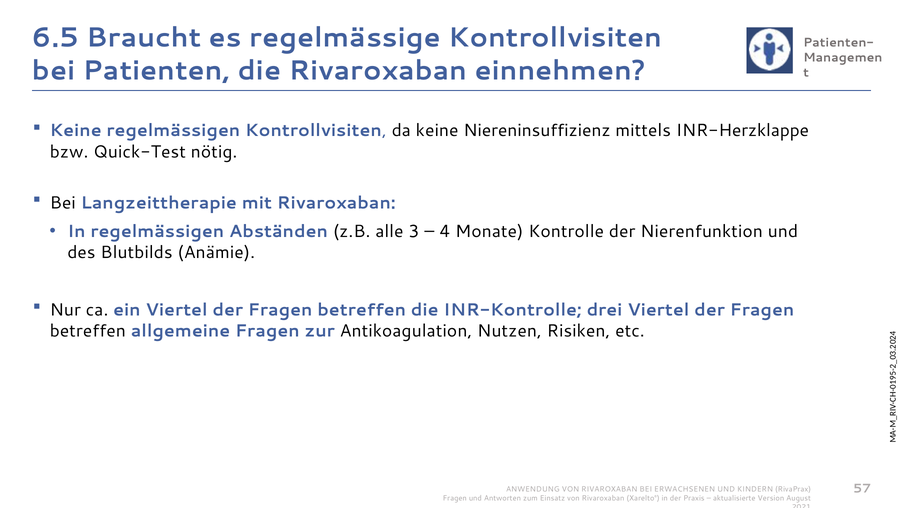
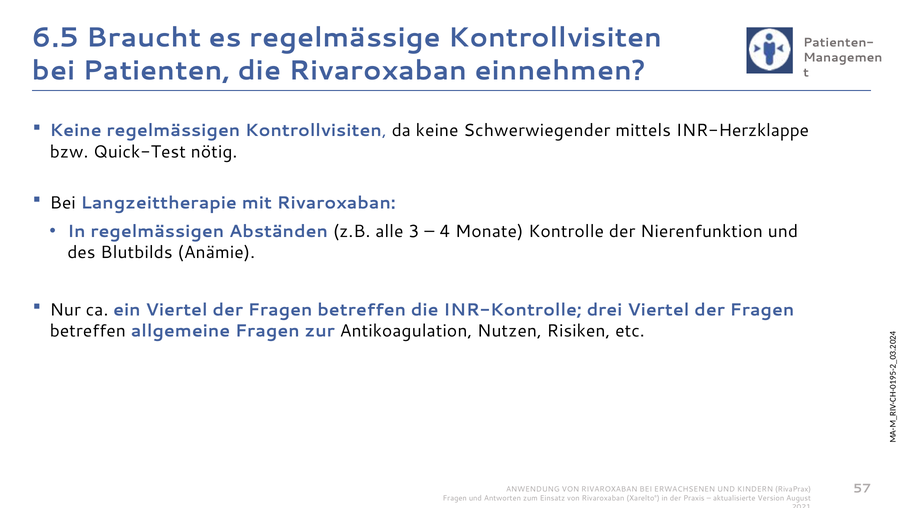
Niereninsuffizienz: Niereninsuffizienz -> Schwerwiegender
